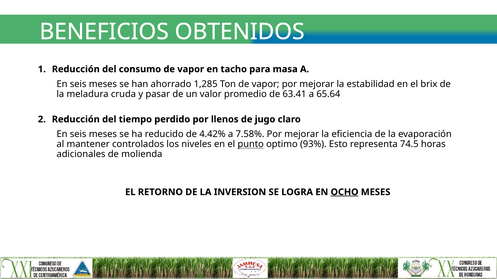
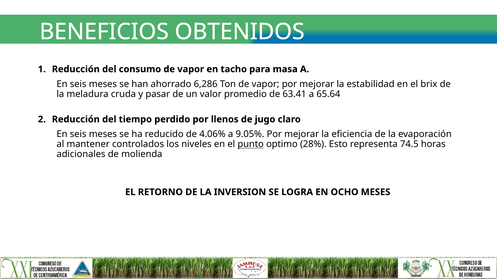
1,285: 1,285 -> 6,286
4.42%: 4.42% -> 4.06%
7.58%: 7.58% -> 9.05%
93%: 93% -> 28%
OCHO underline: present -> none
